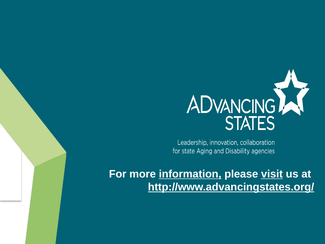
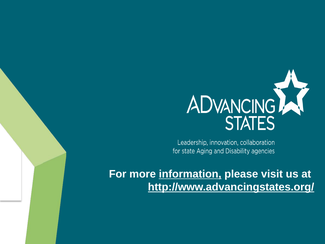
visit underline: present -> none
